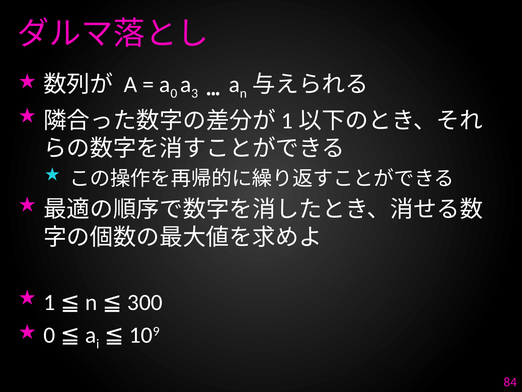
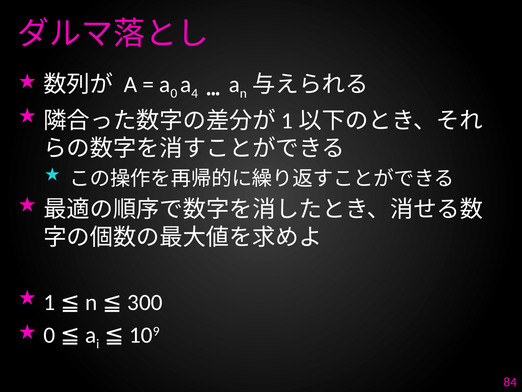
3: 3 -> 4
